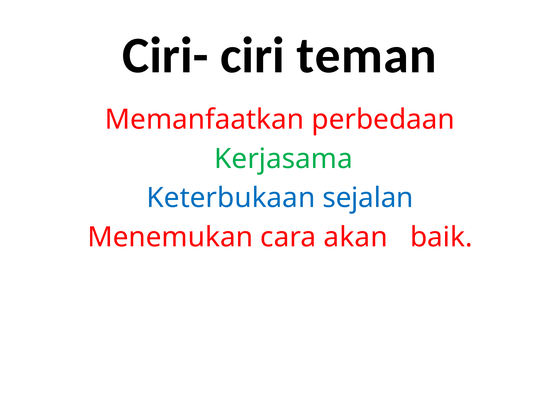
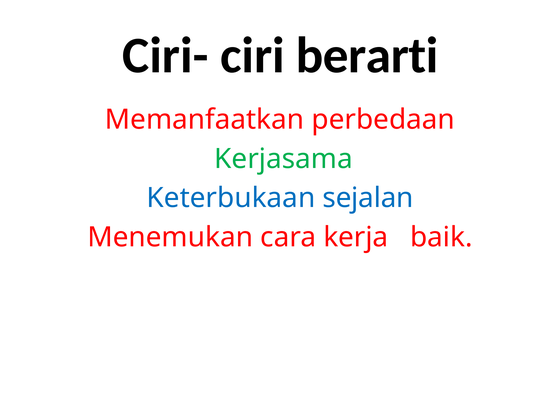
teman: teman -> berarti
akan: akan -> kerja
